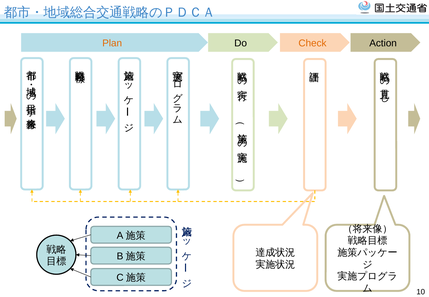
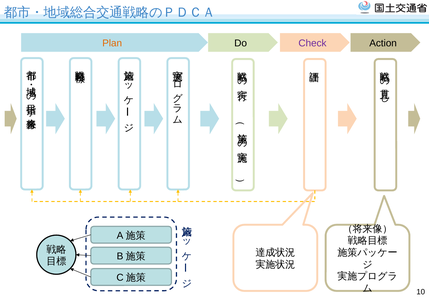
Check colour: orange -> purple
